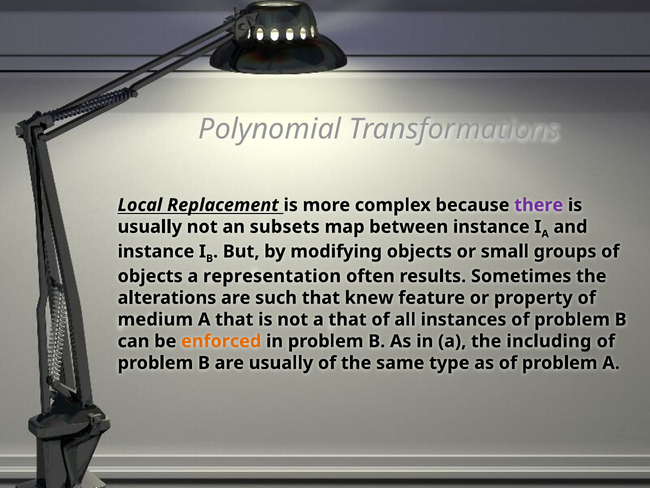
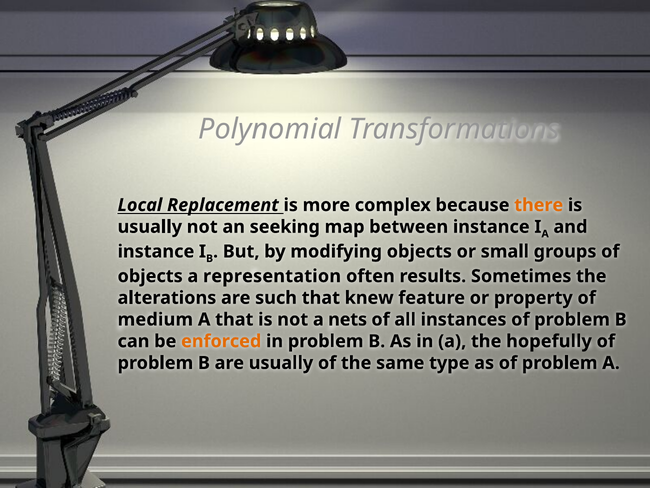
there colour: purple -> orange
subsets: subsets -> seeking
not a that: that -> nets
including: including -> hopefully
